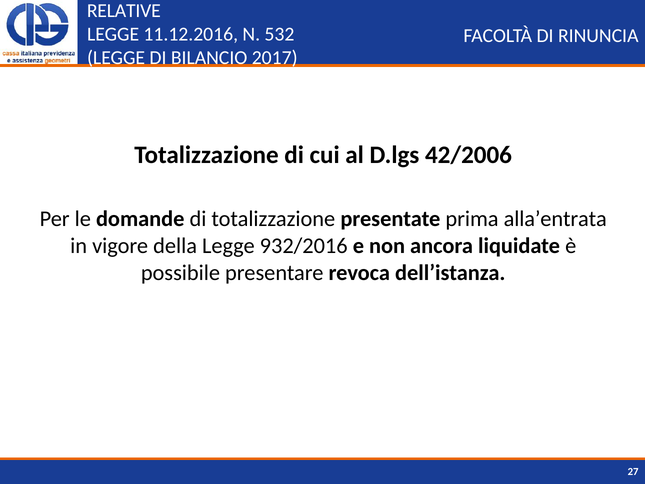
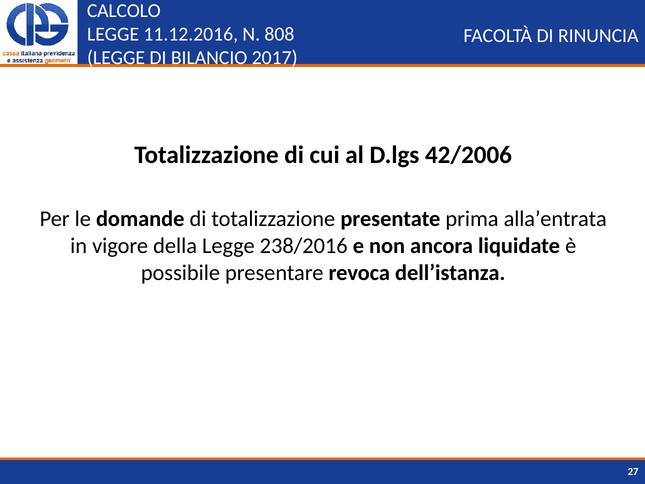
RELATIVE: RELATIVE -> CALCOLO
532: 532 -> 808
932/2016: 932/2016 -> 238/2016
